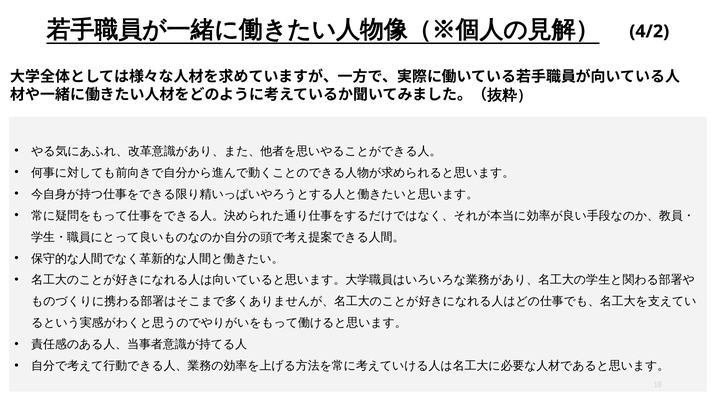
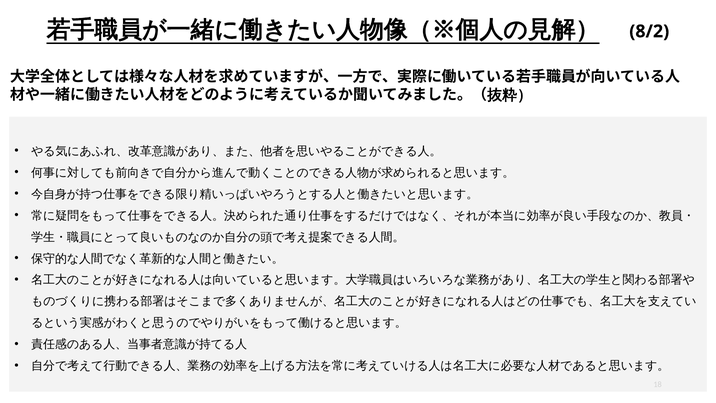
4/2: 4/2 -> 8/2
